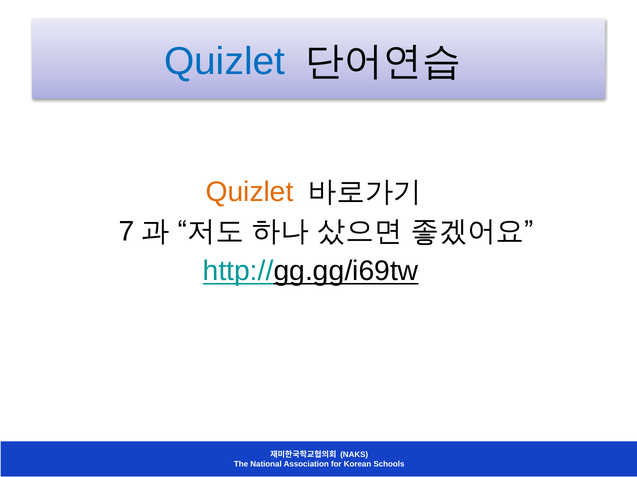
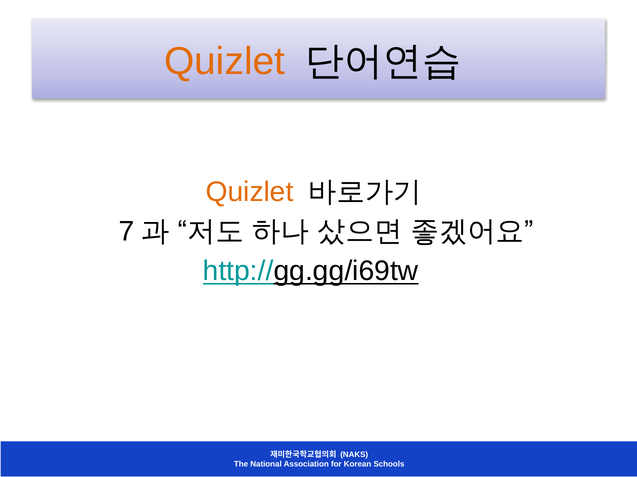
Quizlet at (225, 62) colour: blue -> orange
